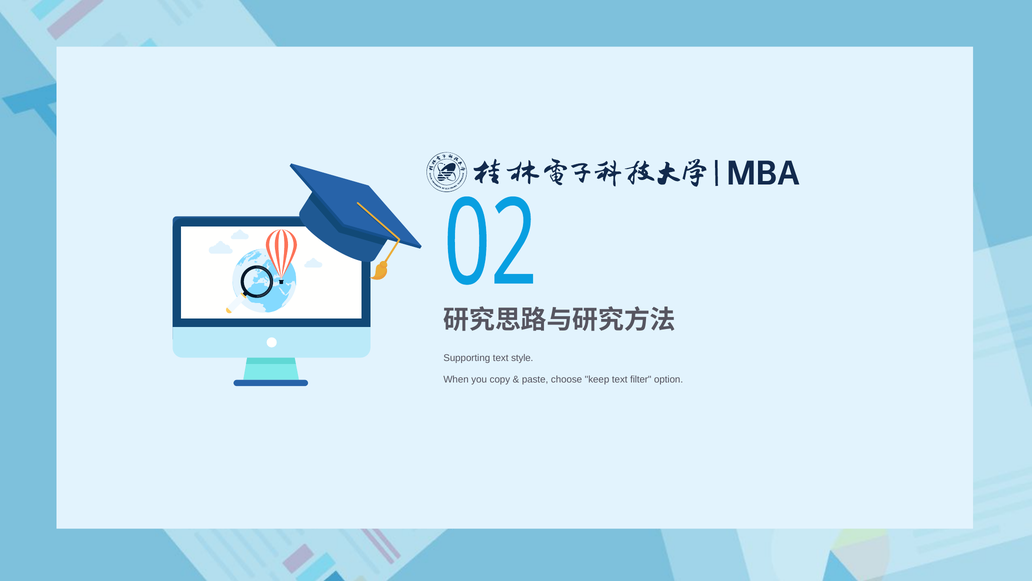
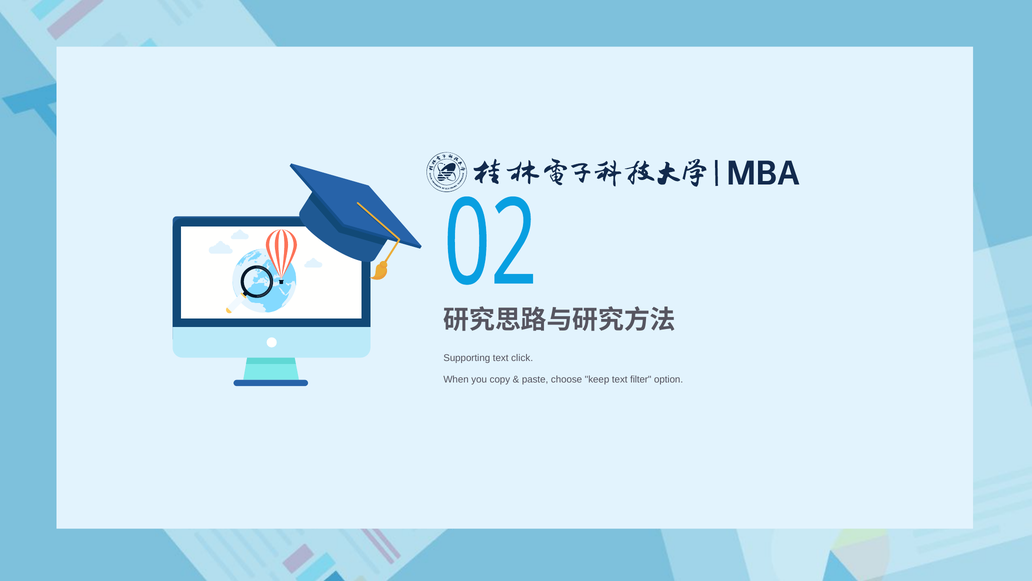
style: style -> click
